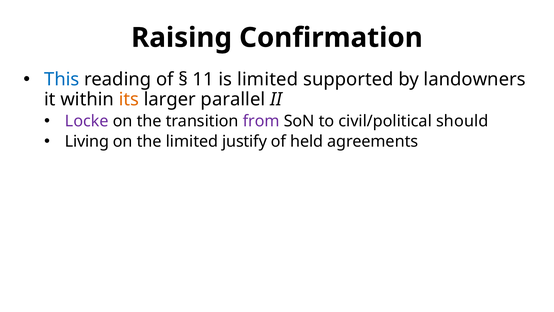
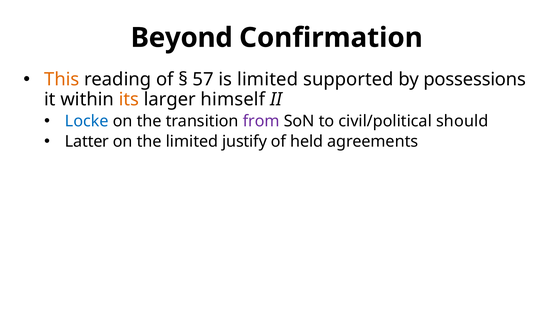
Raising: Raising -> Beyond
This colour: blue -> orange
11: 11 -> 57
landowners: landowners -> possessions
parallel: parallel -> himself
Locke colour: purple -> blue
Living: Living -> Latter
